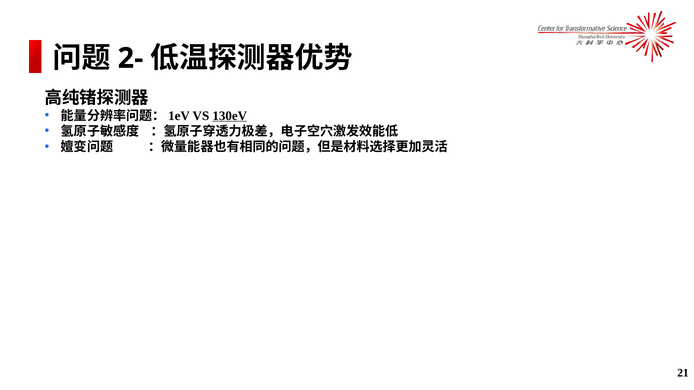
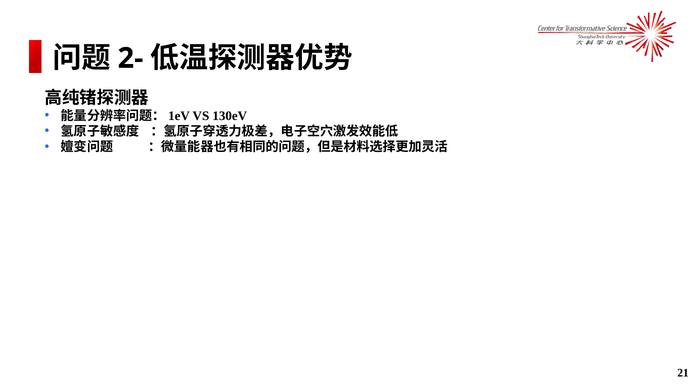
130eV underline: present -> none
